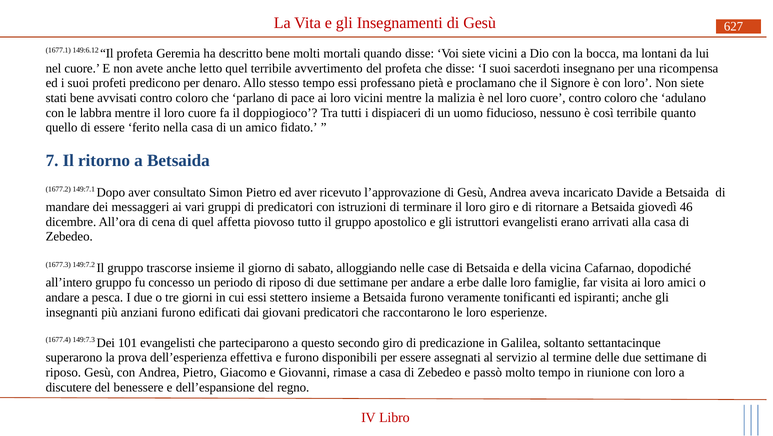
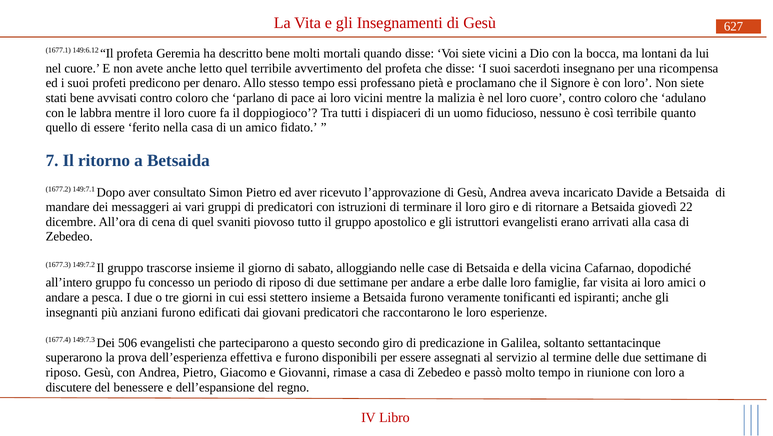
46: 46 -> 22
affetta: affetta -> svaniti
101: 101 -> 506
